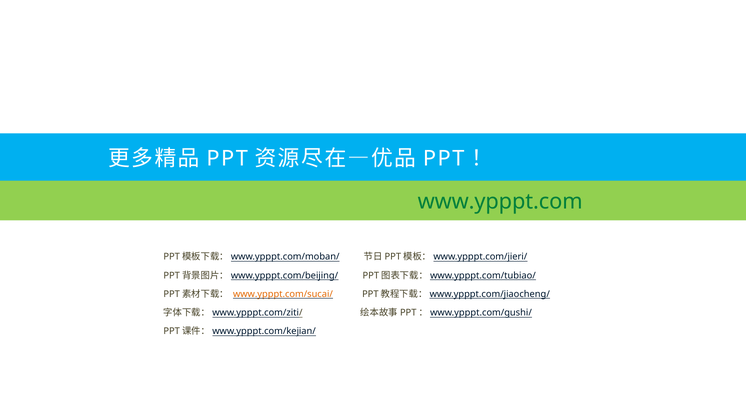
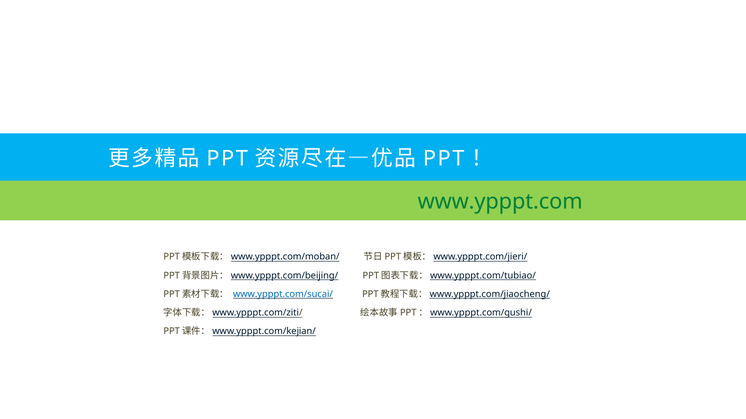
www.ypppt.com/sucai/ colour: orange -> blue
